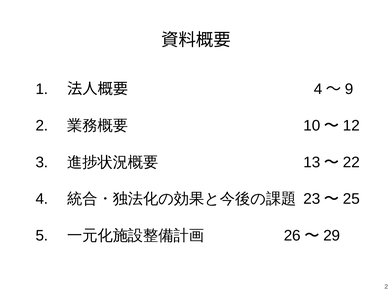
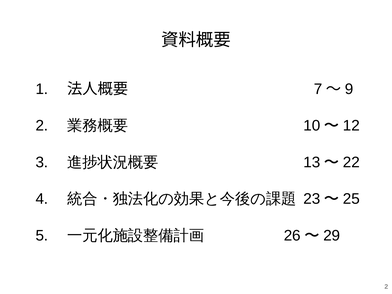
4 at (318, 89): 4 -> 7
